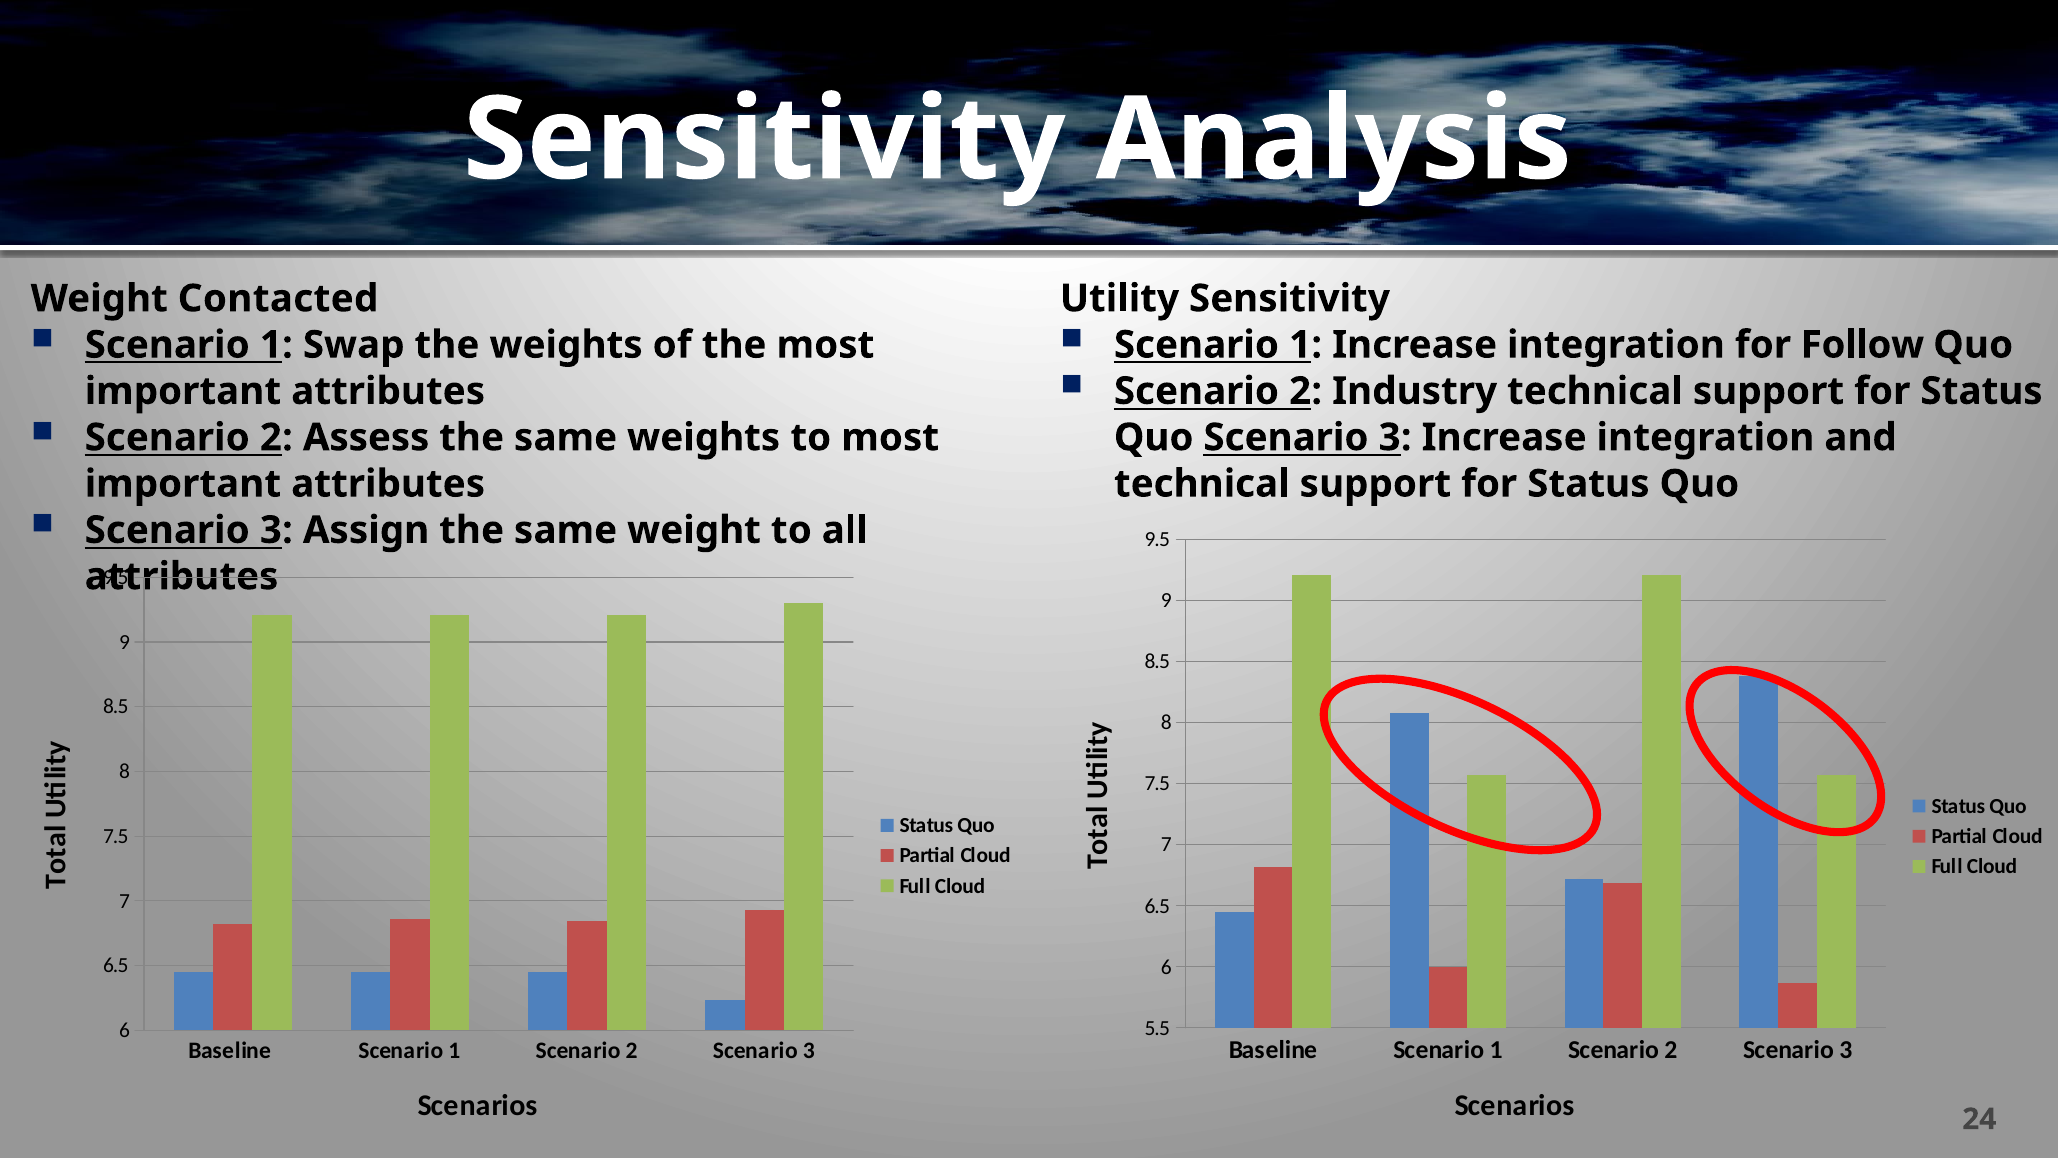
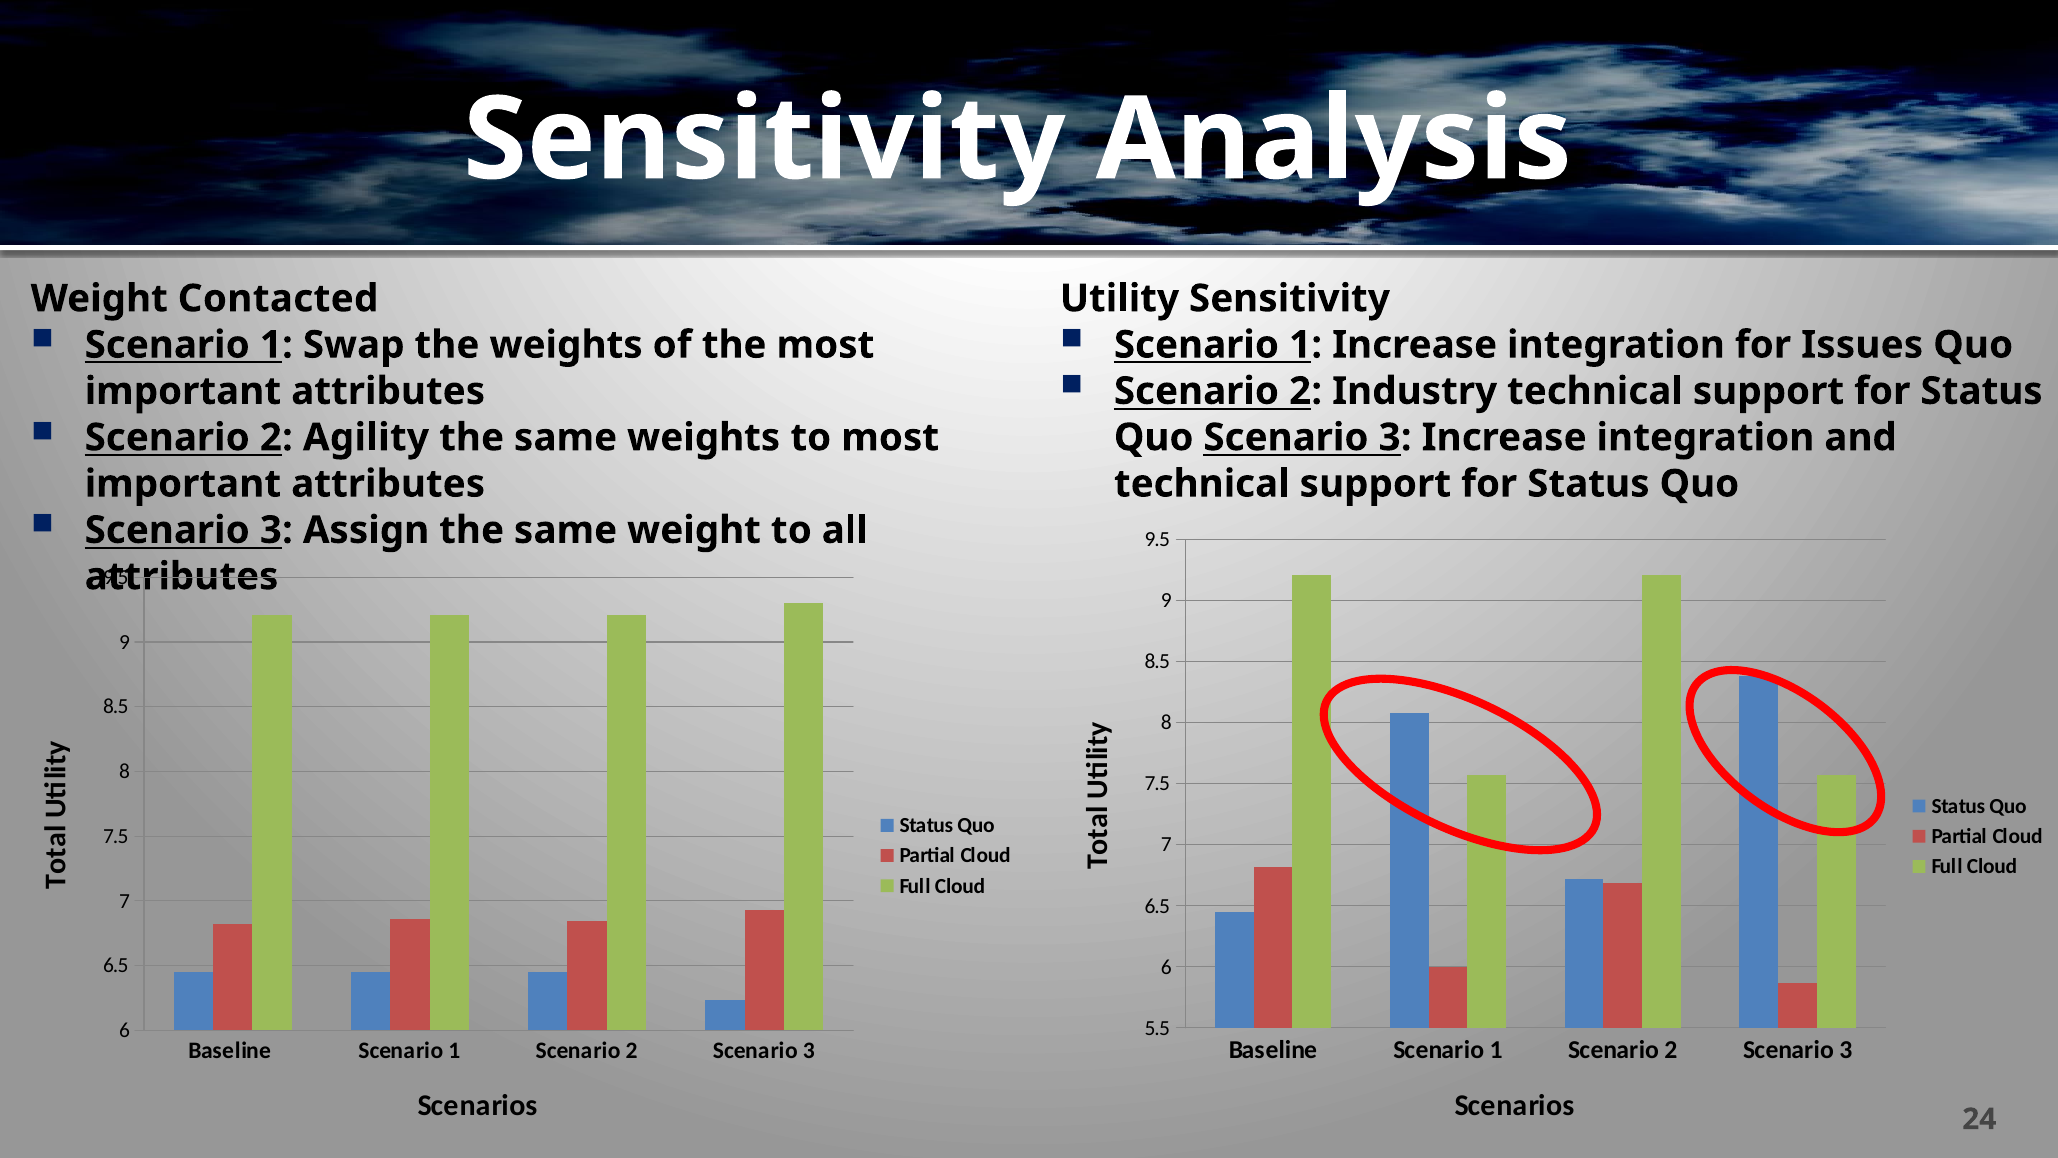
Follow: Follow -> Issues
Assess: Assess -> Agility
